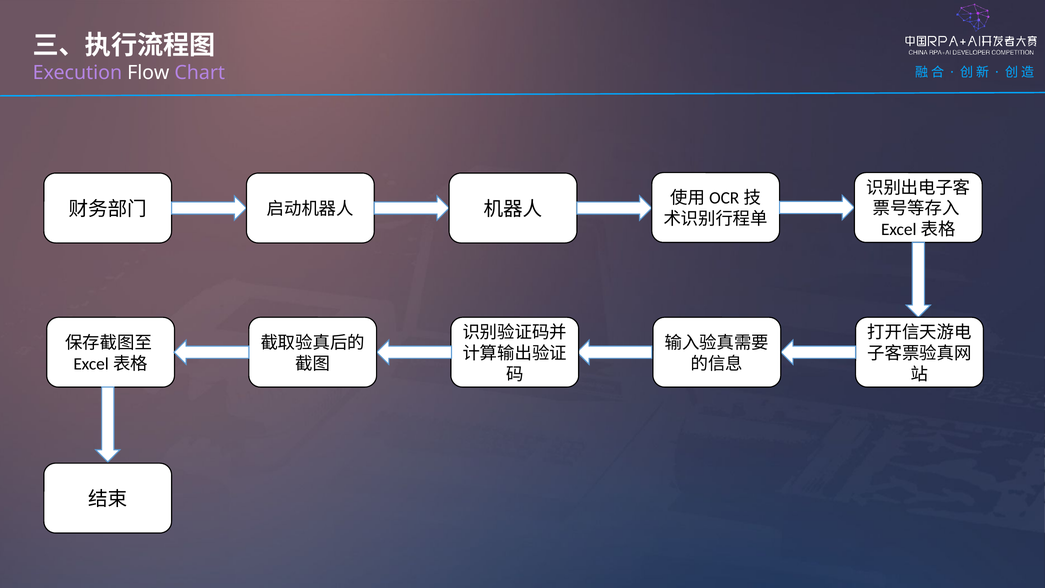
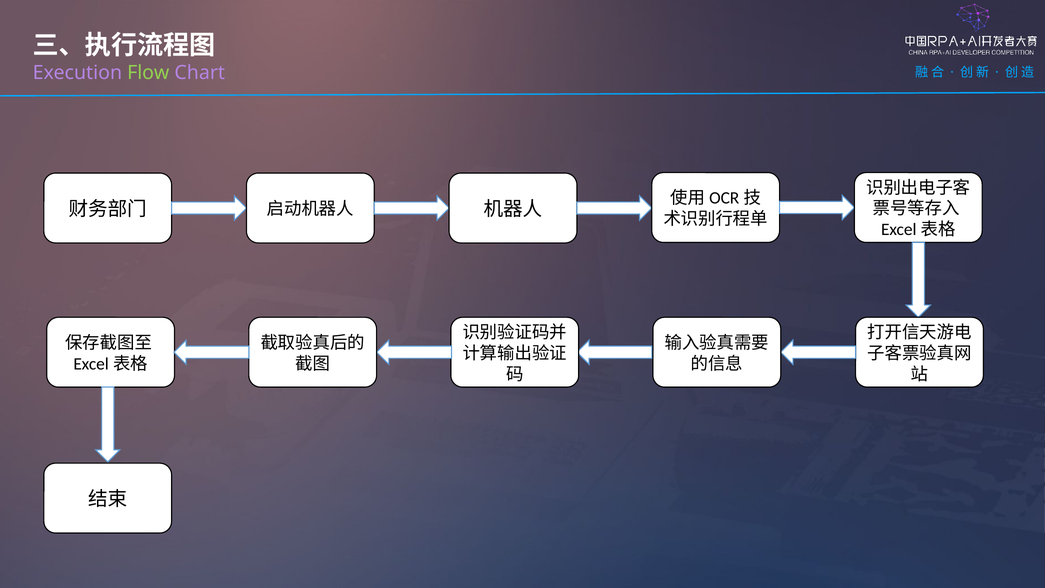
Flow colour: white -> light green
